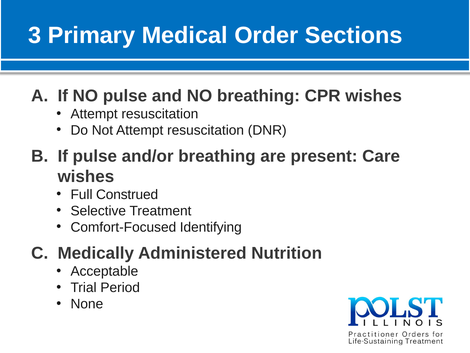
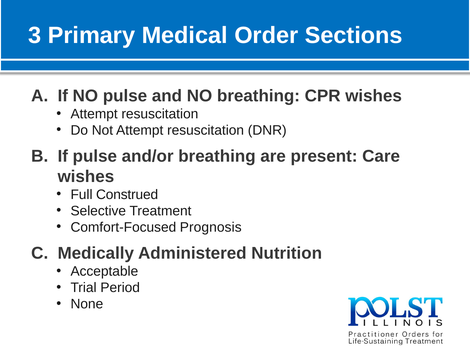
Identifying: Identifying -> Prognosis
